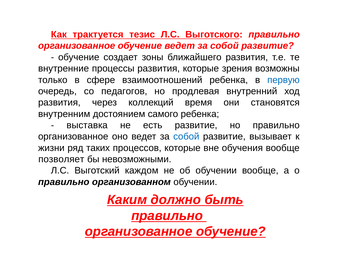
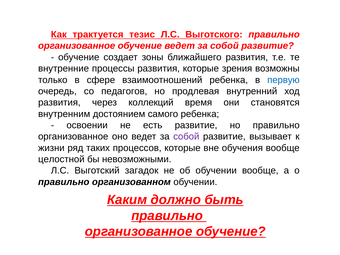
выставка: выставка -> освоении
собой at (186, 137) colour: blue -> purple
позволяет: позволяет -> целостной
каждом: каждом -> загадок
